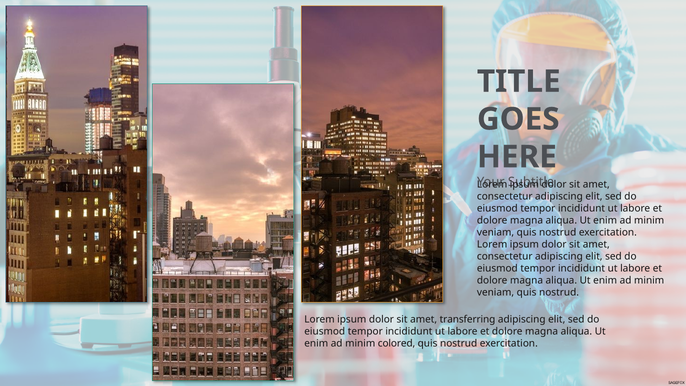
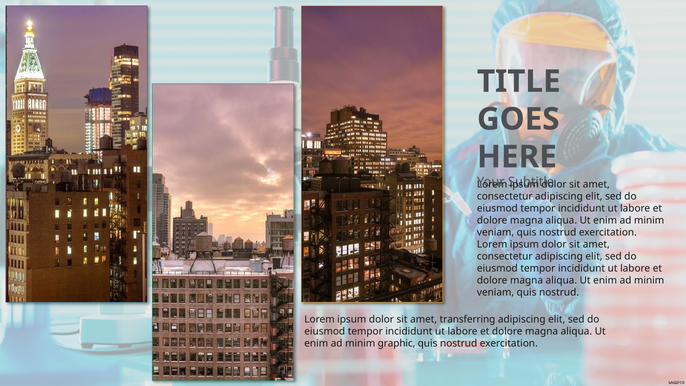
colored: colored -> graphic
